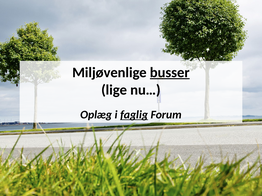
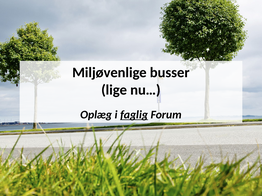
busser underline: present -> none
